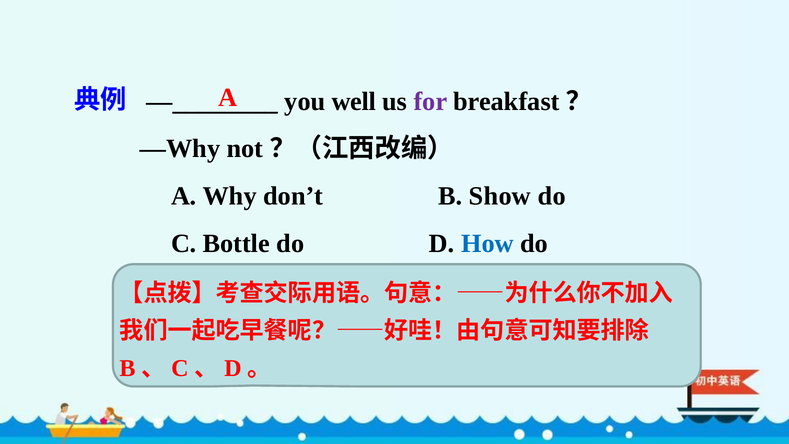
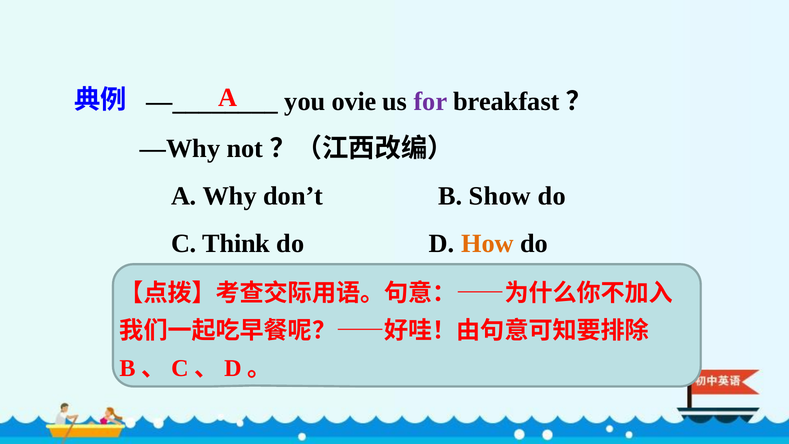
well: well -> ovie
Bottle: Bottle -> Think
How colour: blue -> orange
